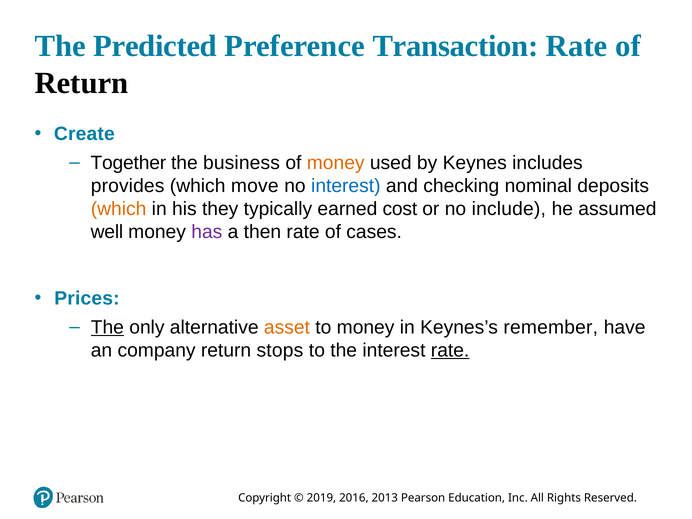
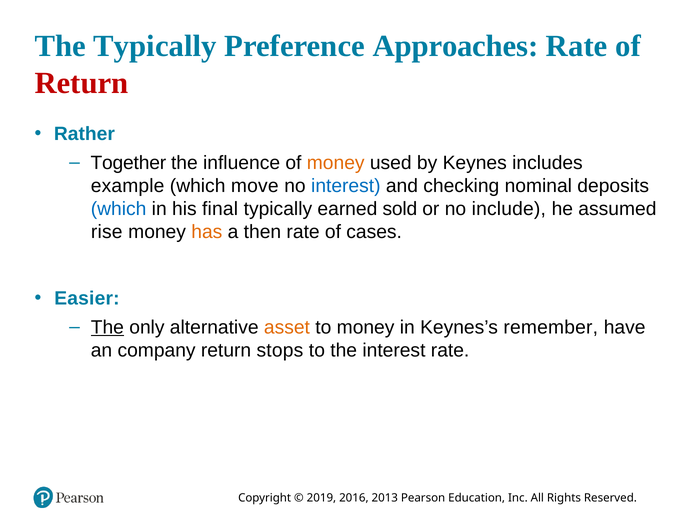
The Predicted: Predicted -> Typically
Transaction: Transaction -> Approaches
Return at (82, 83) colour: black -> red
Create: Create -> Rather
business: business -> influence
provides: provides -> example
which at (119, 209) colour: orange -> blue
they: they -> final
cost: cost -> sold
well: well -> rise
has colour: purple -> orange
Prices: Prices -> Easier
rate at (450, 350) underline: present -> none
